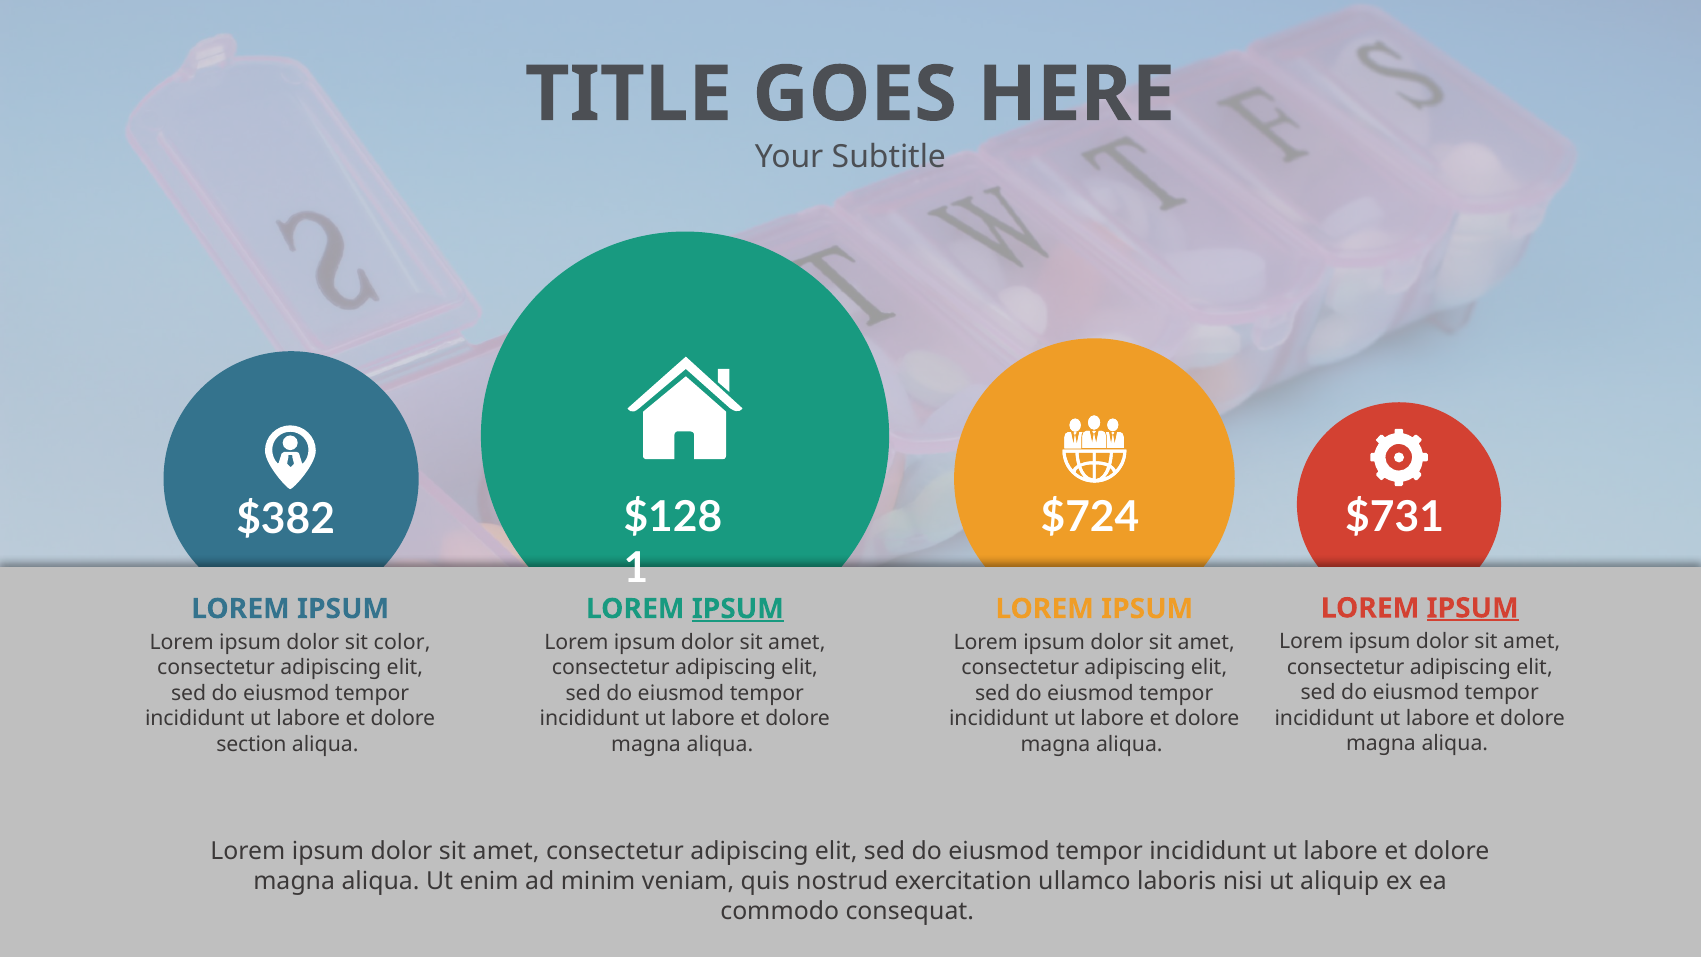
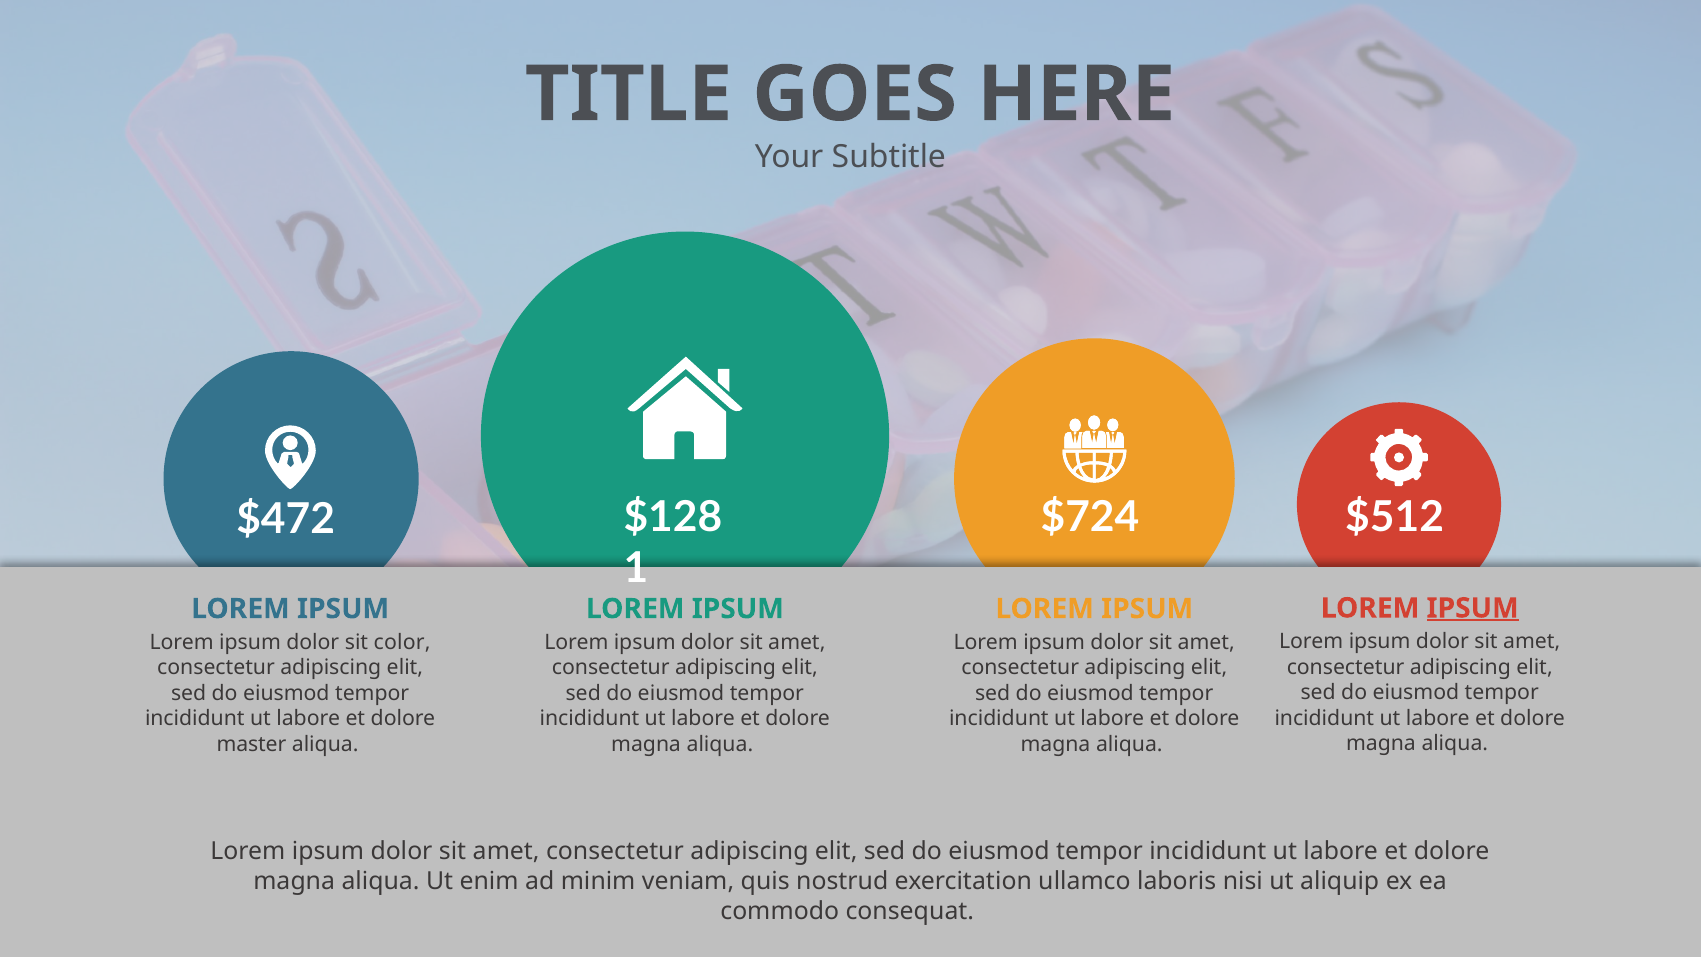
$731: $731 -> $512
$382: $382 -> $472
IPSUM at (738, 609) underline: present -> none
section: section -> master
